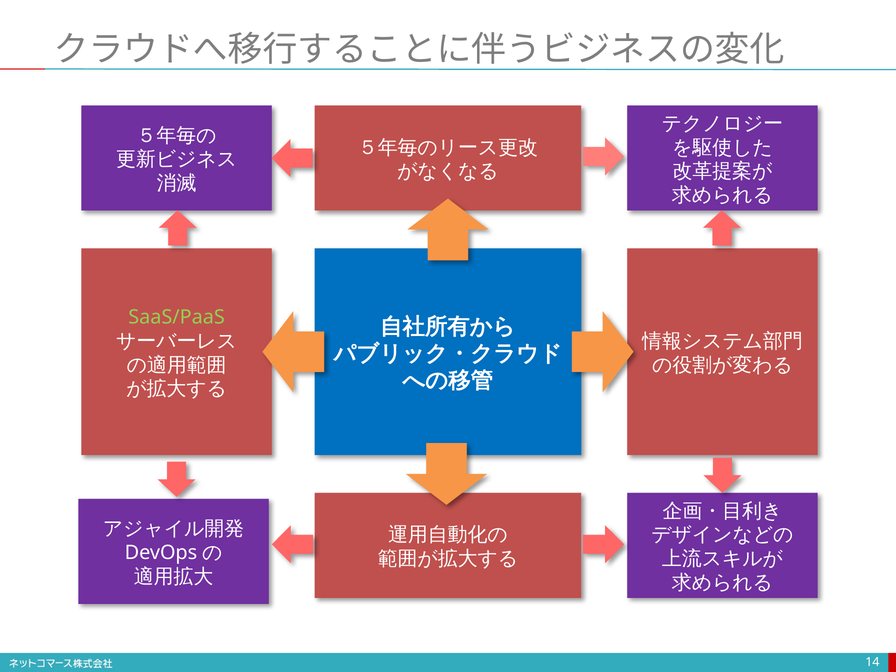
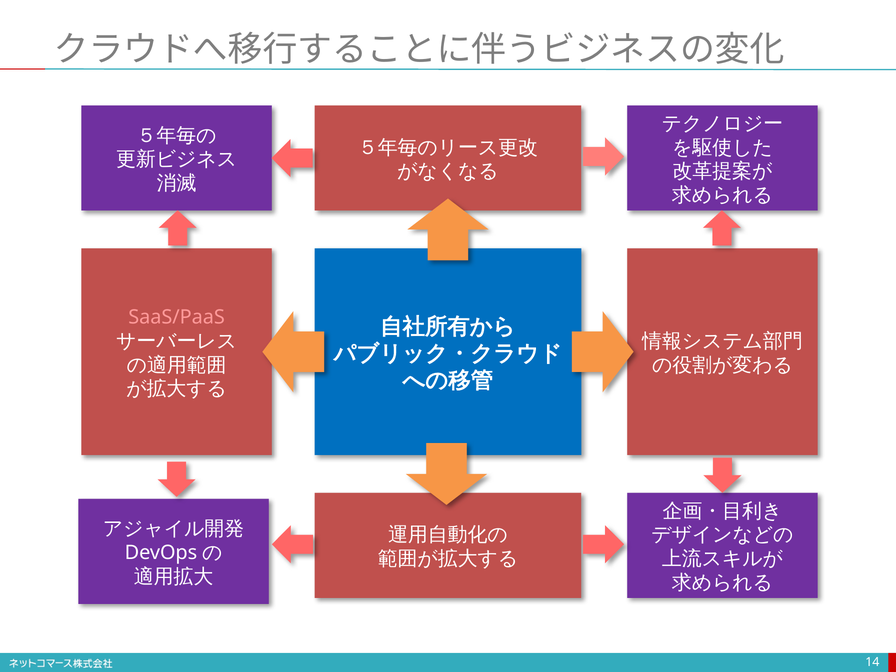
SaaS/PaaS colour: light green -> pink
